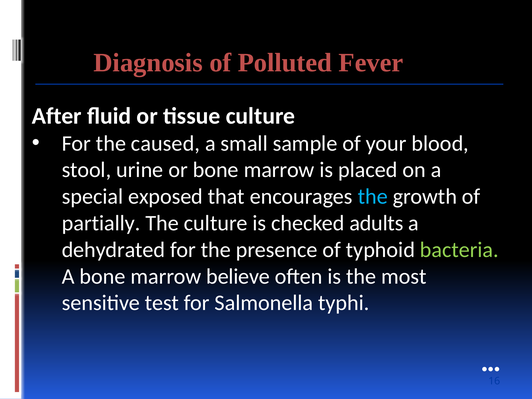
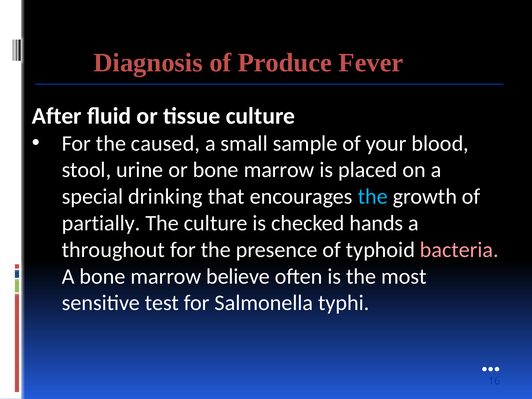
Polluted: Polluted -> Produce
exposed: exposed -> drinking
adults: adults -> hands
dehydrated: dehydrated -> throughout
bacteria colour: light green -> pink
